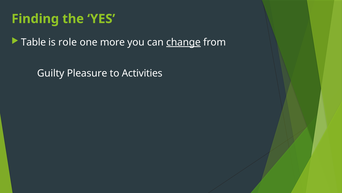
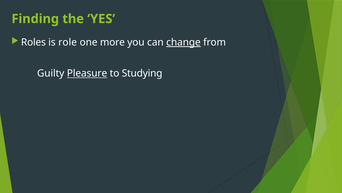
Table: Table -> Roles
Pleasure underline: none -> present
Activities: Activities -> Studying
